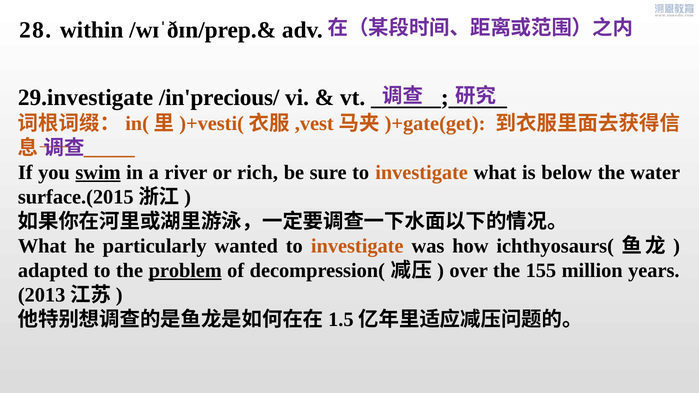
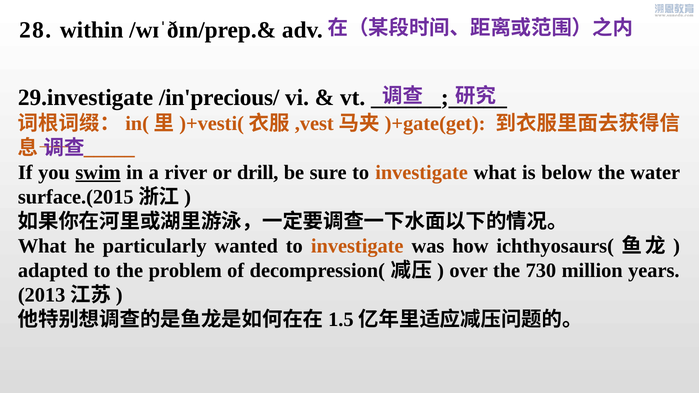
rich: rich -> drill
problem underline: present -> none
155: 155 -> 730
